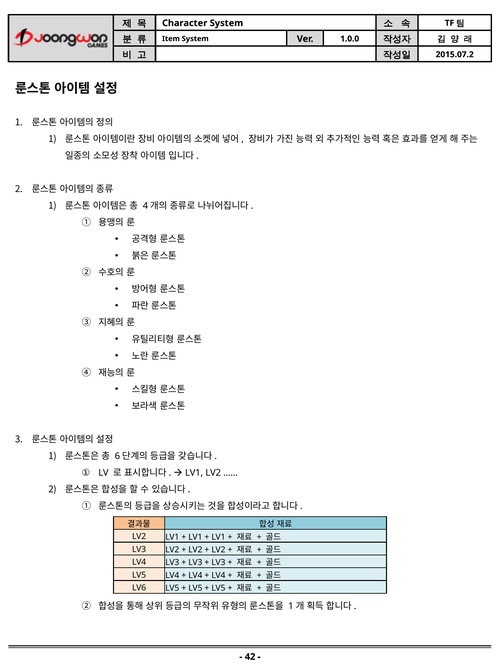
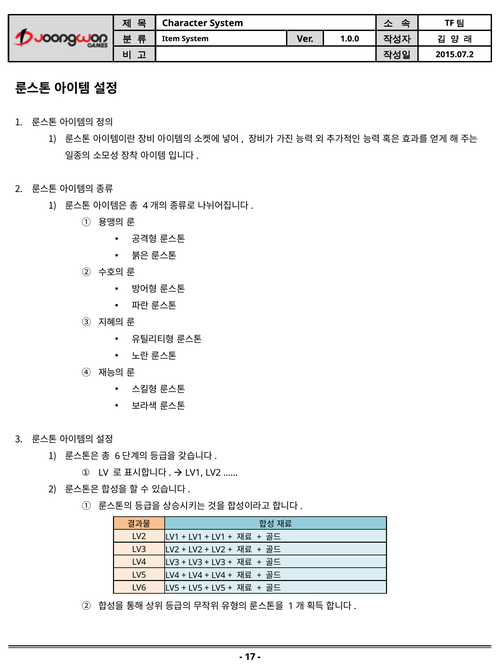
42: 42 -> 17
